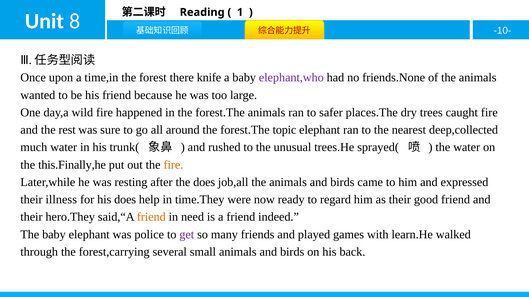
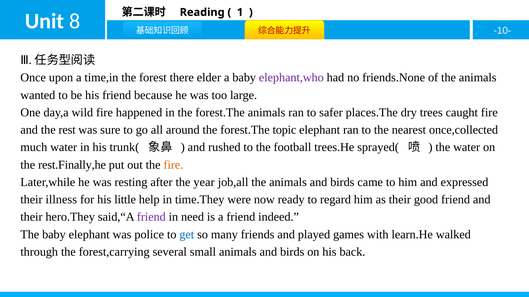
knife: knife -> elder
deep,collected: deep,collected -> once,collected
unusual: unusual -> football
this.Finally,he: this.Finally,he -> rest.Finally,he
the does: does -> year
his does: does -> little
friend at (151, 217) colour: orange -> purple
get colour: purple -> blue
